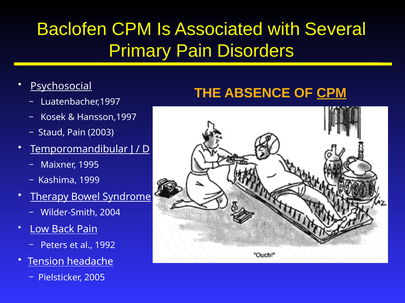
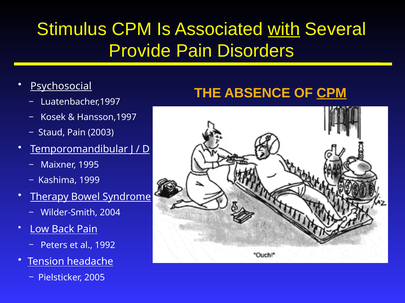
Baclofen: Baclofen -> Stimulus
with underline: none -> present
Primary: Primary -> Provide
